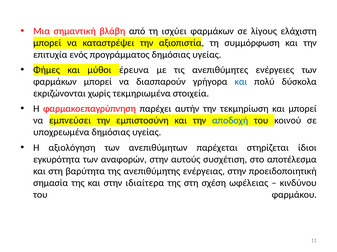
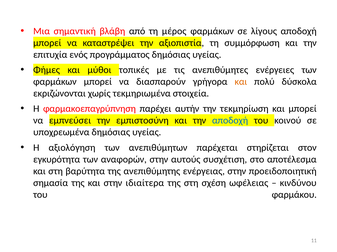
ισχύει: ισχύει -> μέρος
λίγους ελάχιστη: ελάχιστη -> αποδοχή
έρευνα: έρευνα -> τοπικές
και at (241, 82) colour: blue -> orange
ίδιοι: ίδιοι -> στον
